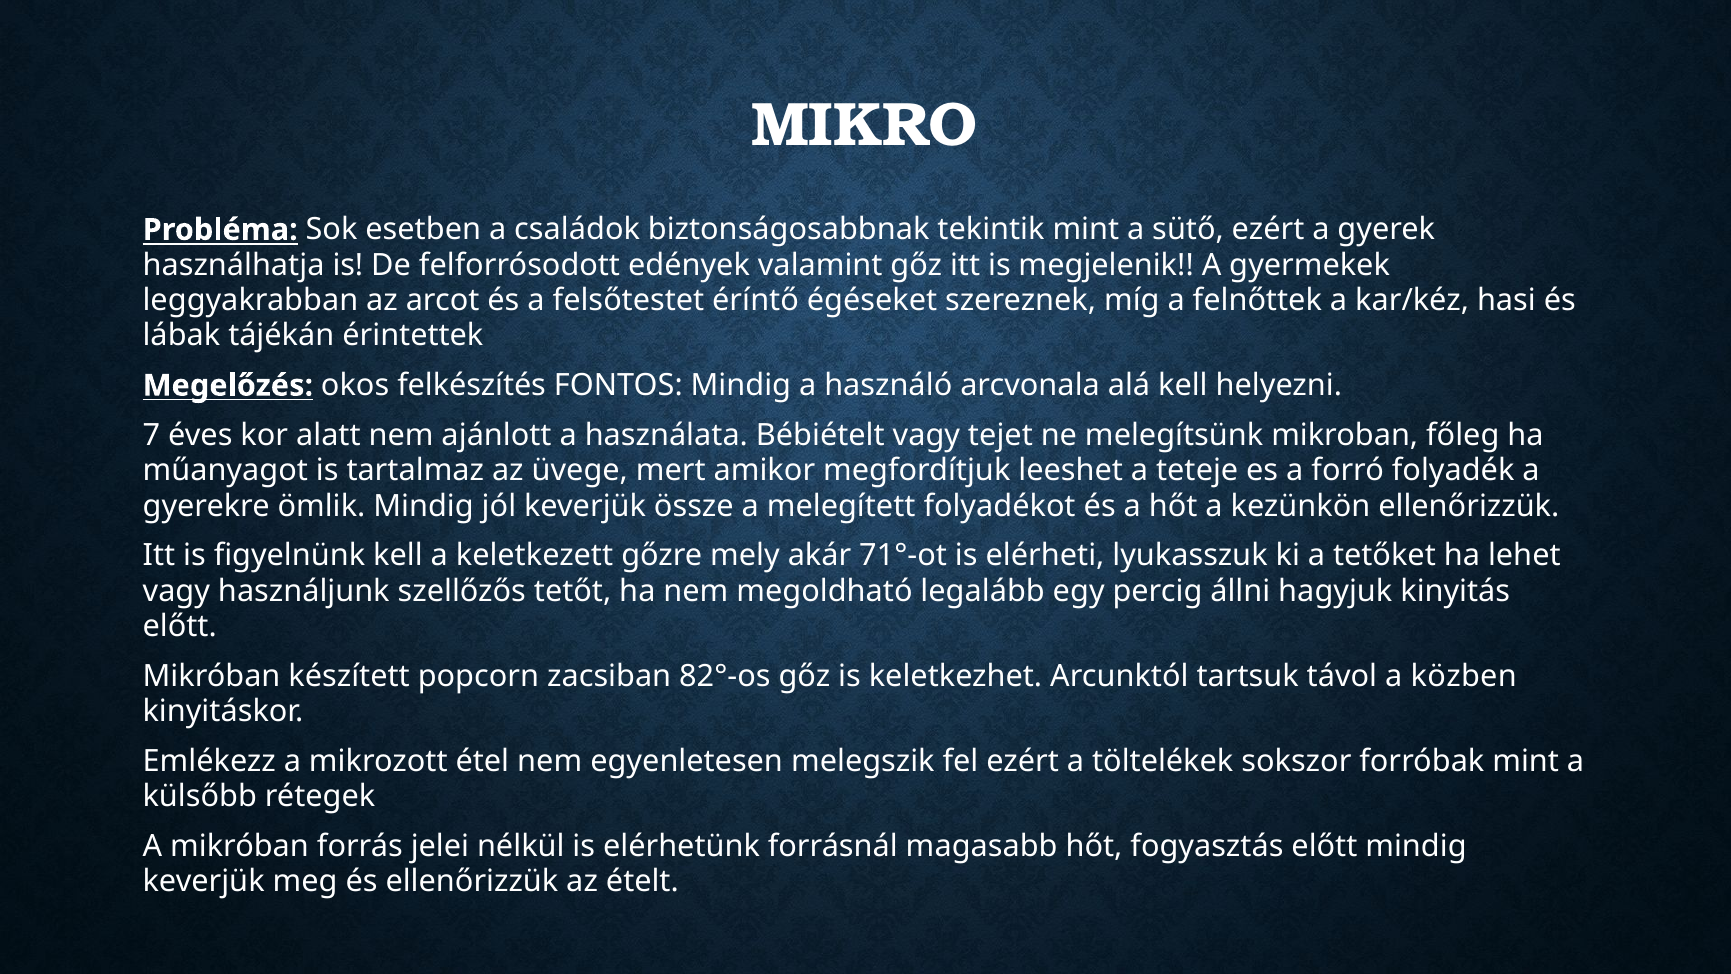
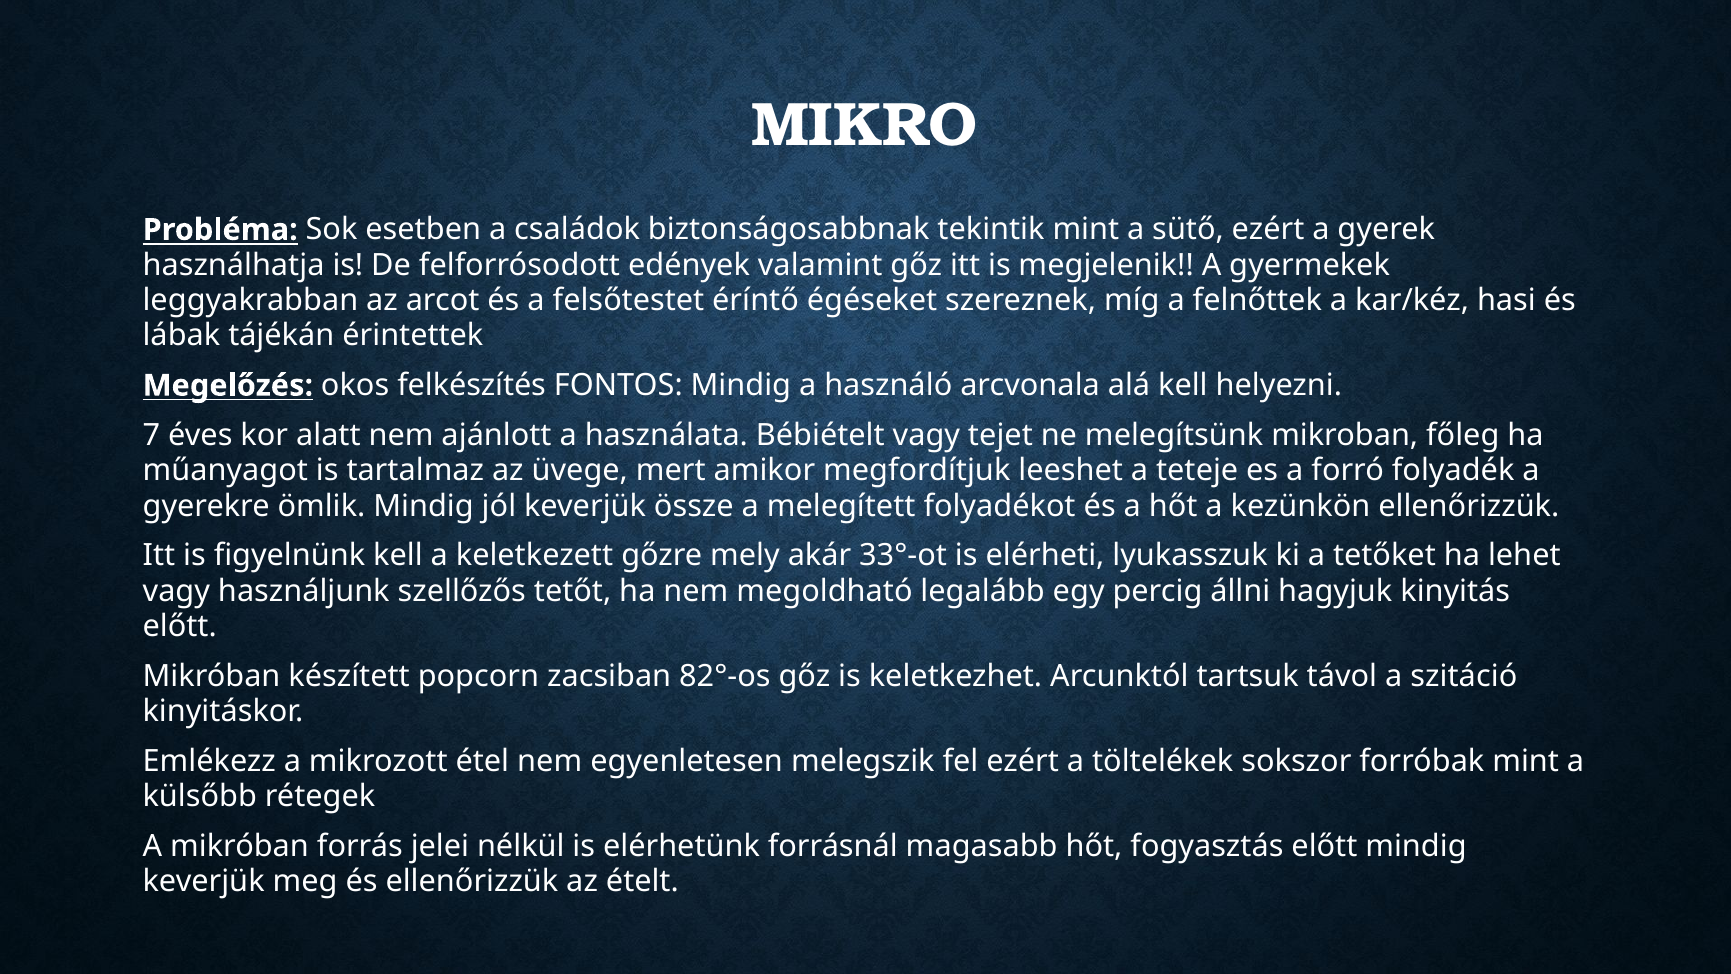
71°-ot: 71°-ot -> 33°-ot
közben: közben -> szitáció
